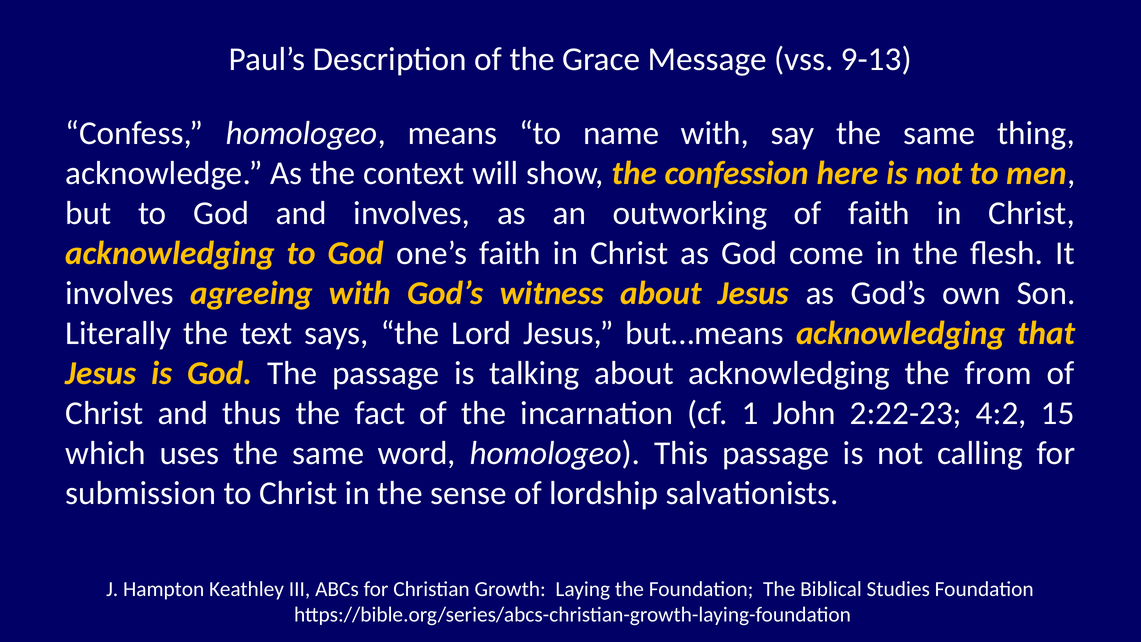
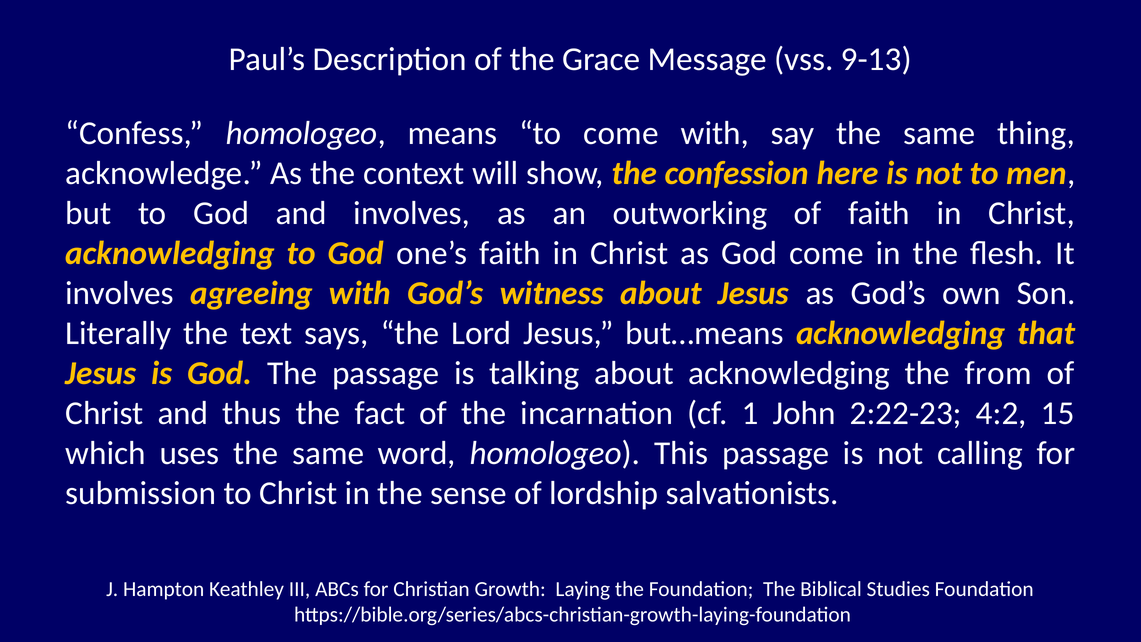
to name: name -> come
